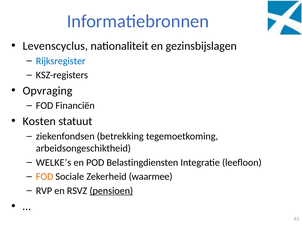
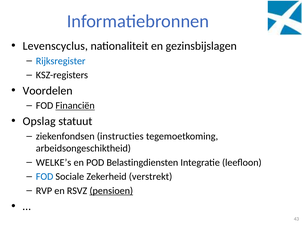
Opvraging: Opvraging -> Voordelen
Financiën underline: none -> present
Kosten: Kosten -> Opslag
betrekking: betrekking -> instructies
FOD at (45, 176) colour: orange -> blue
waarmee: waarmee -> verstrekt
